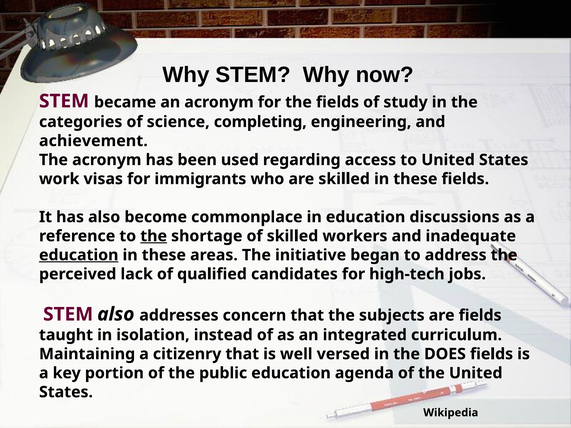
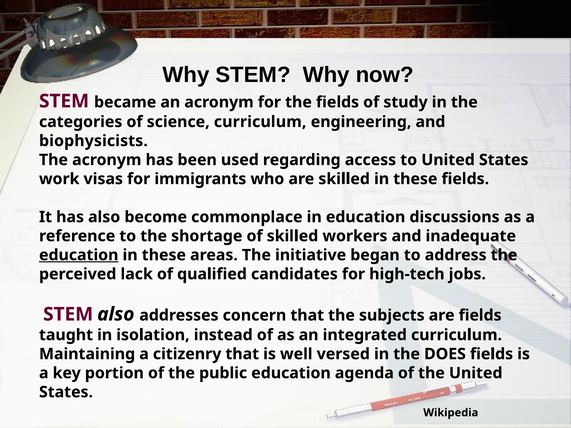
science completing: completing -> curriculum
achievement: achievement -> biophysicists
the at (154, 236) underline: present -> none
